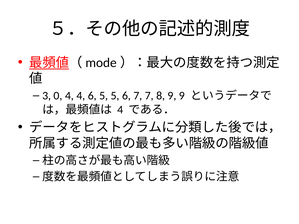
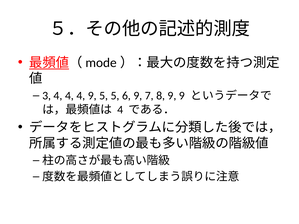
3 0: 0 -> 4
4 6: 6 -> 9
6 7: 7 -> 9
